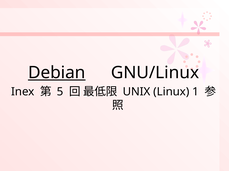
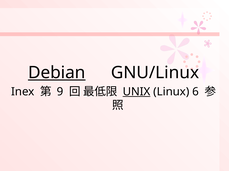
5: 5 -> 9
UNIX underline: none -> present
1: 1 -> 6
